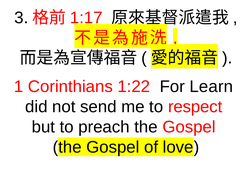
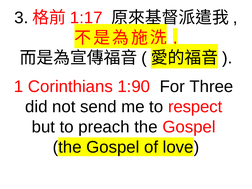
1:22: 1:22 -> 1:90
Learn: Learn -> Three
